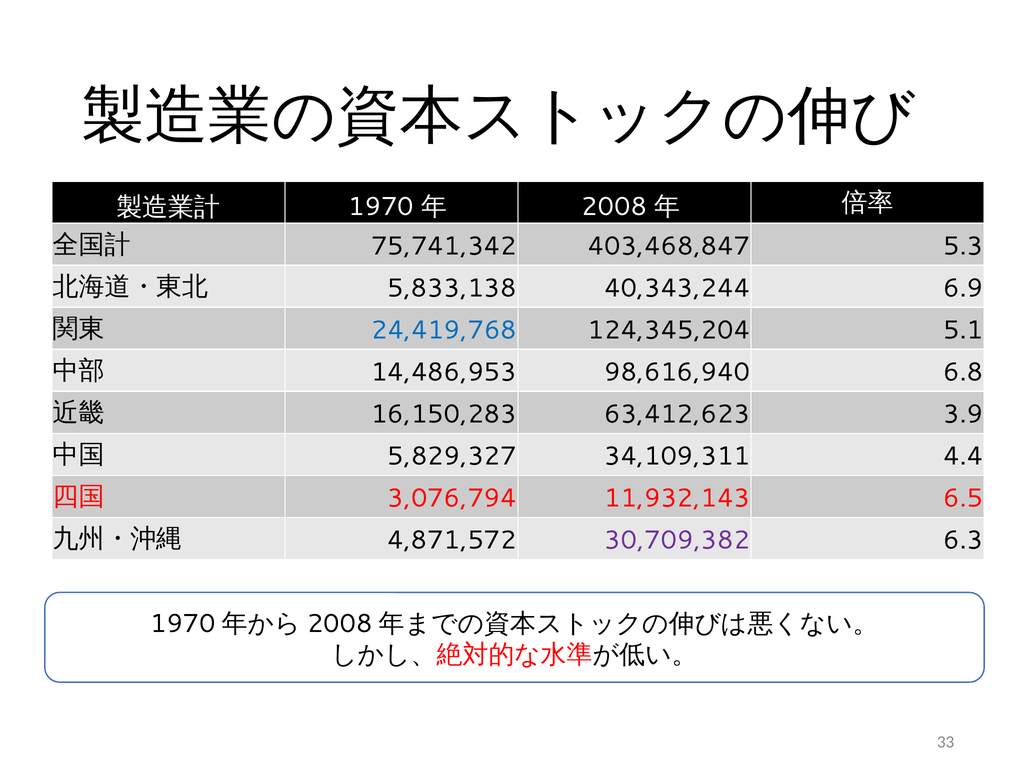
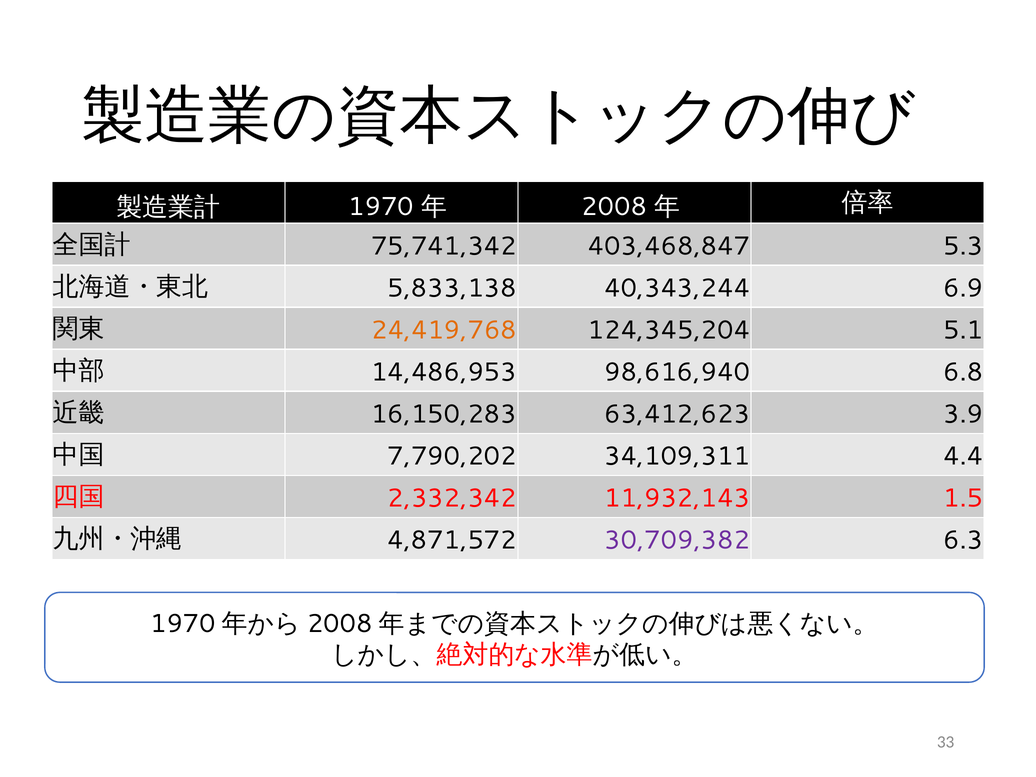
24,419,768 colour: blue -> orange
5,829,327: 5,829,327 -> 7,790,202
3,076,794: 3,076,794 -> 2,332,342
6.5: 6.5 -> 1.5
